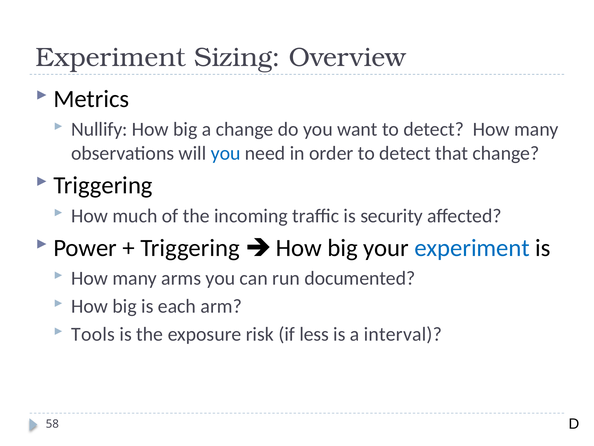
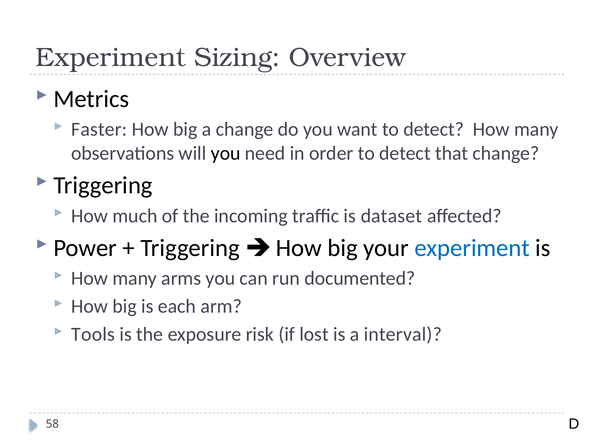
Nullify: Nullify -> Faster
you at (226, 153) colour: blue -> black
security: security -> dataset
less: less -> lost
